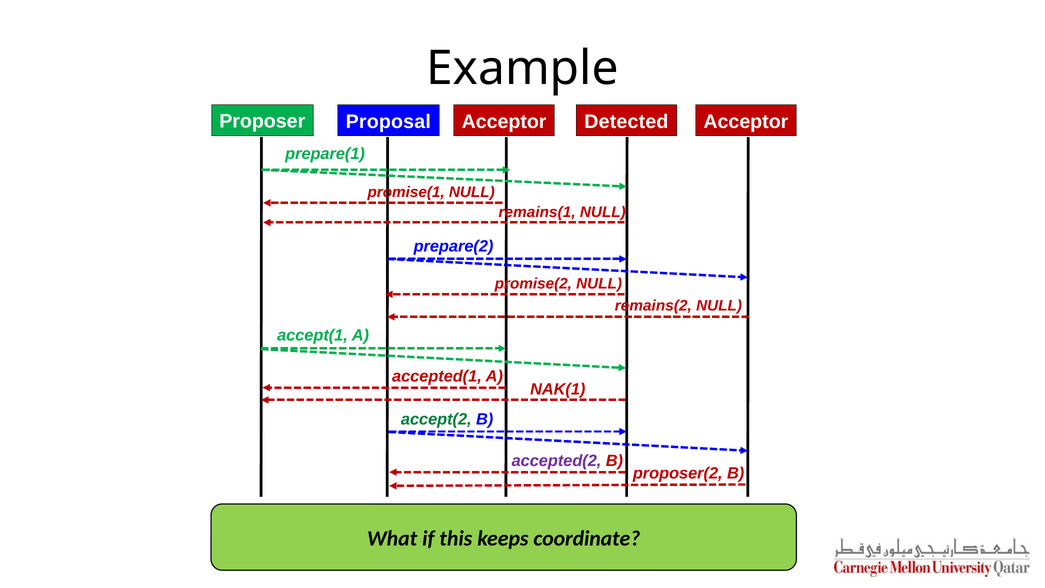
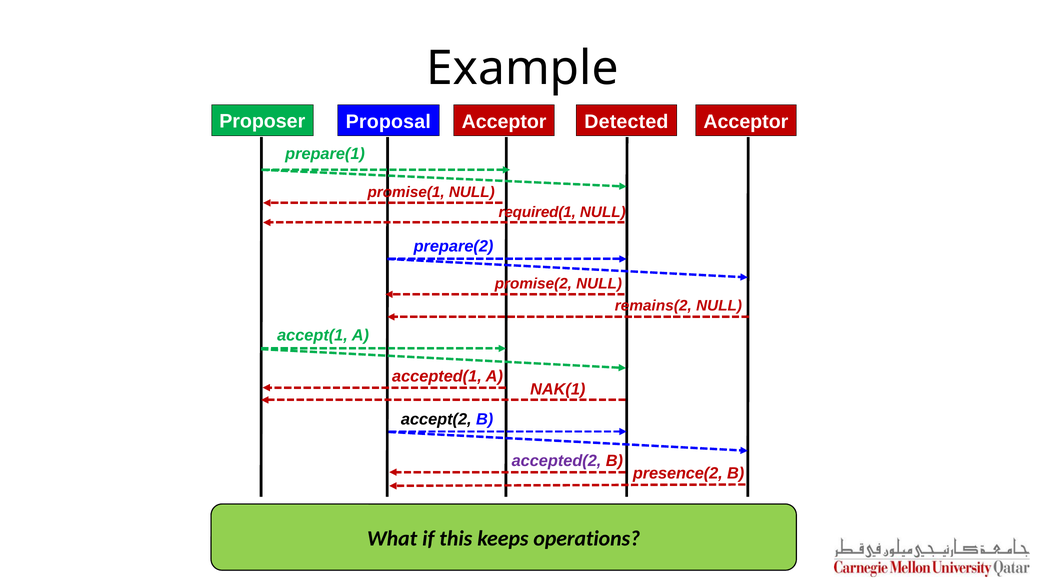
remains(1: remains(1 -> required(1
accept(2 colour: green -> black
proposer(2: proposer(2 -> presence(2
coordinate: coordinate -> operations
